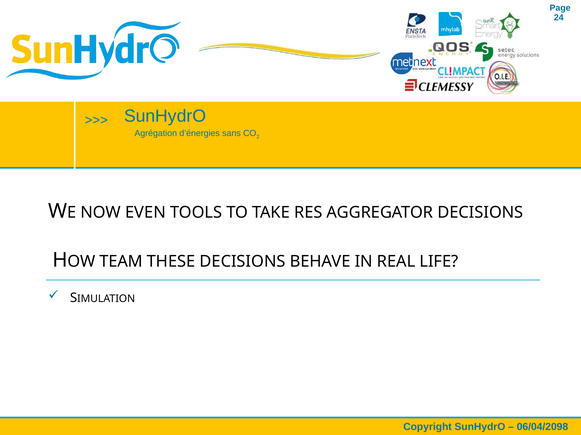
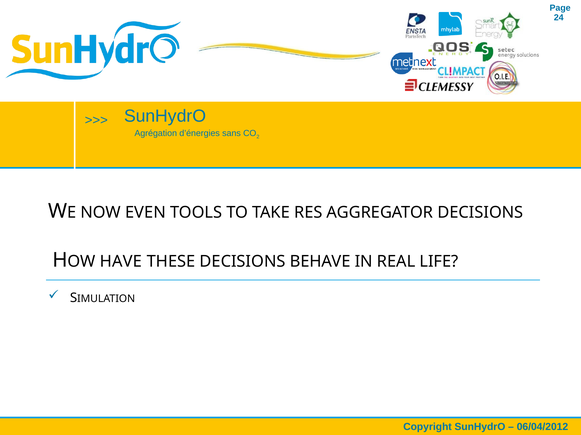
TEAM: TEAM -> HAVE
06/04/2098: 06/04/2098 -> 06/04/2012
